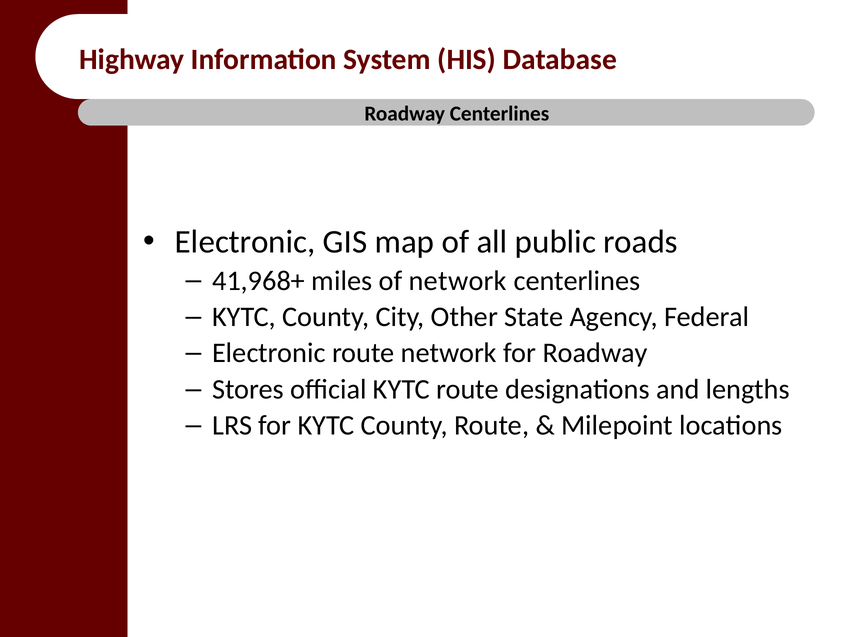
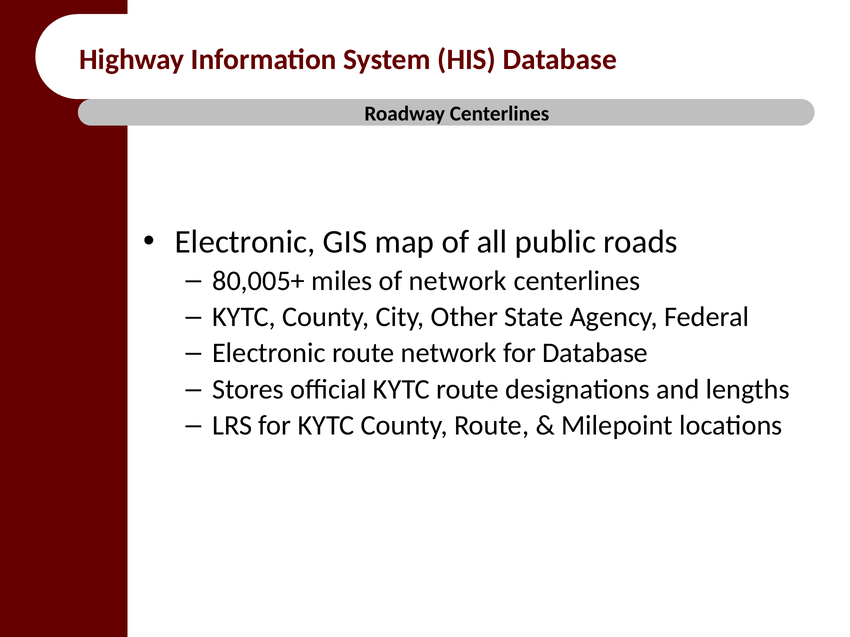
41,968+: 41,968+ -> 80,005+
for Roadway: Roadway -> Database
